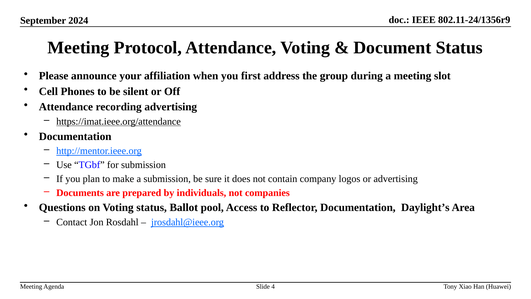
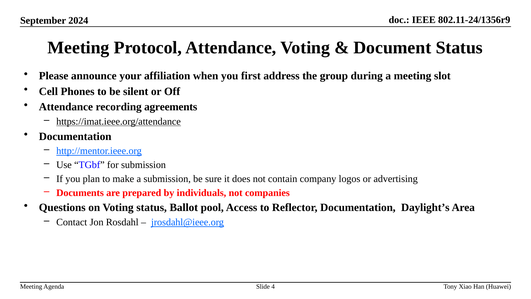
recording advertising: advertising -> agreements
